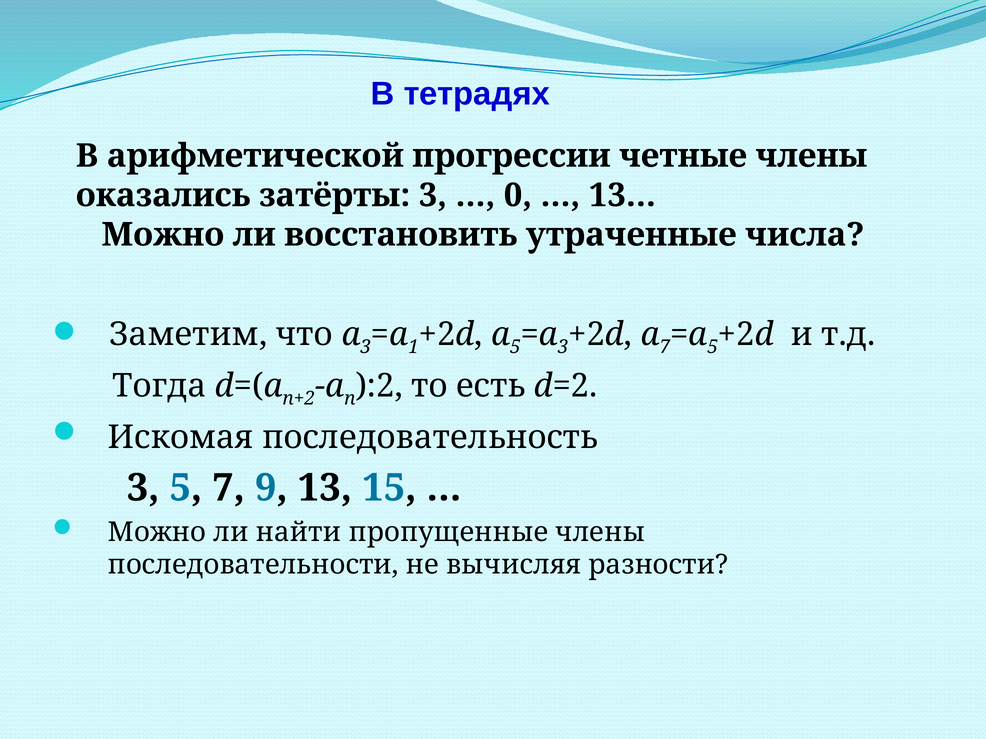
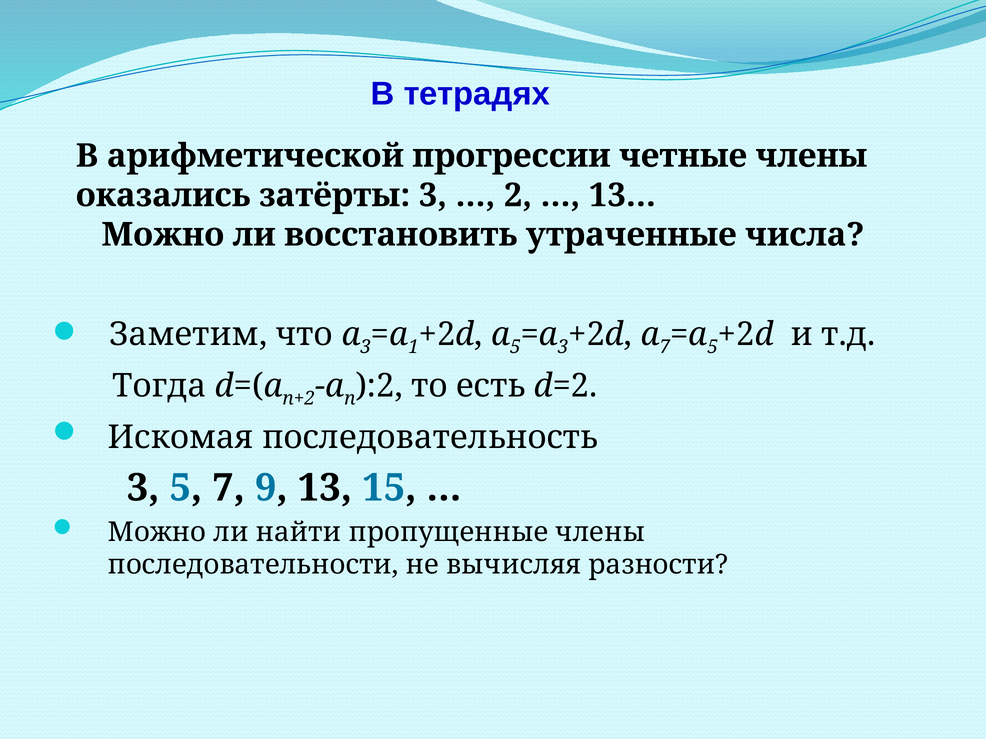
0: 0 -> 2
